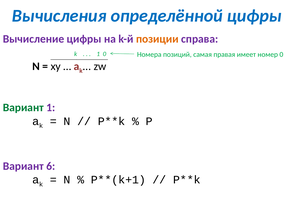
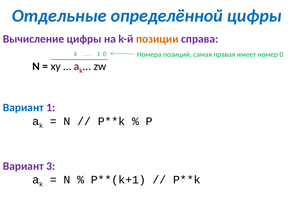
Вычисления: Вычисления -> Отдельные
Вариант at (23, 108) colour: green -> blue
6: 6 -> 3
